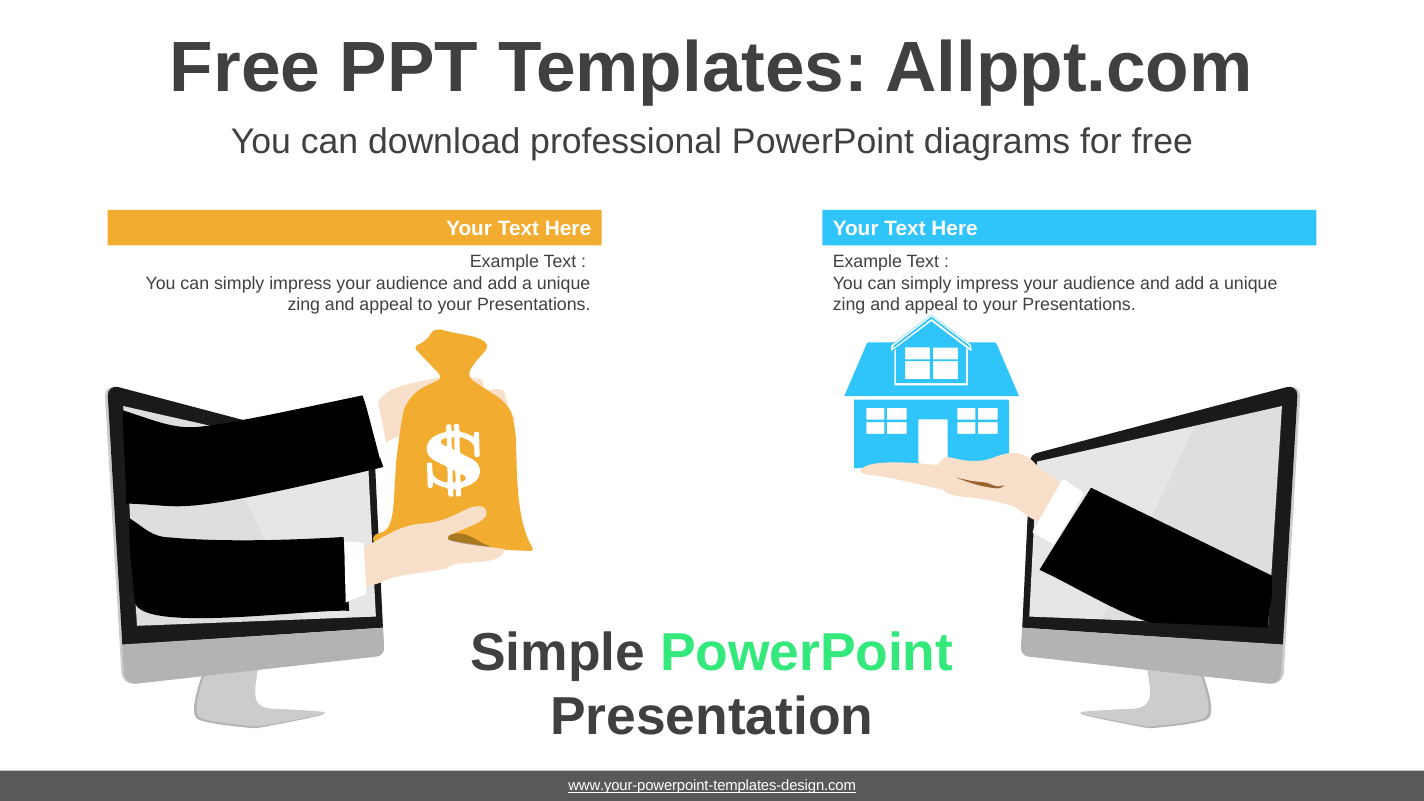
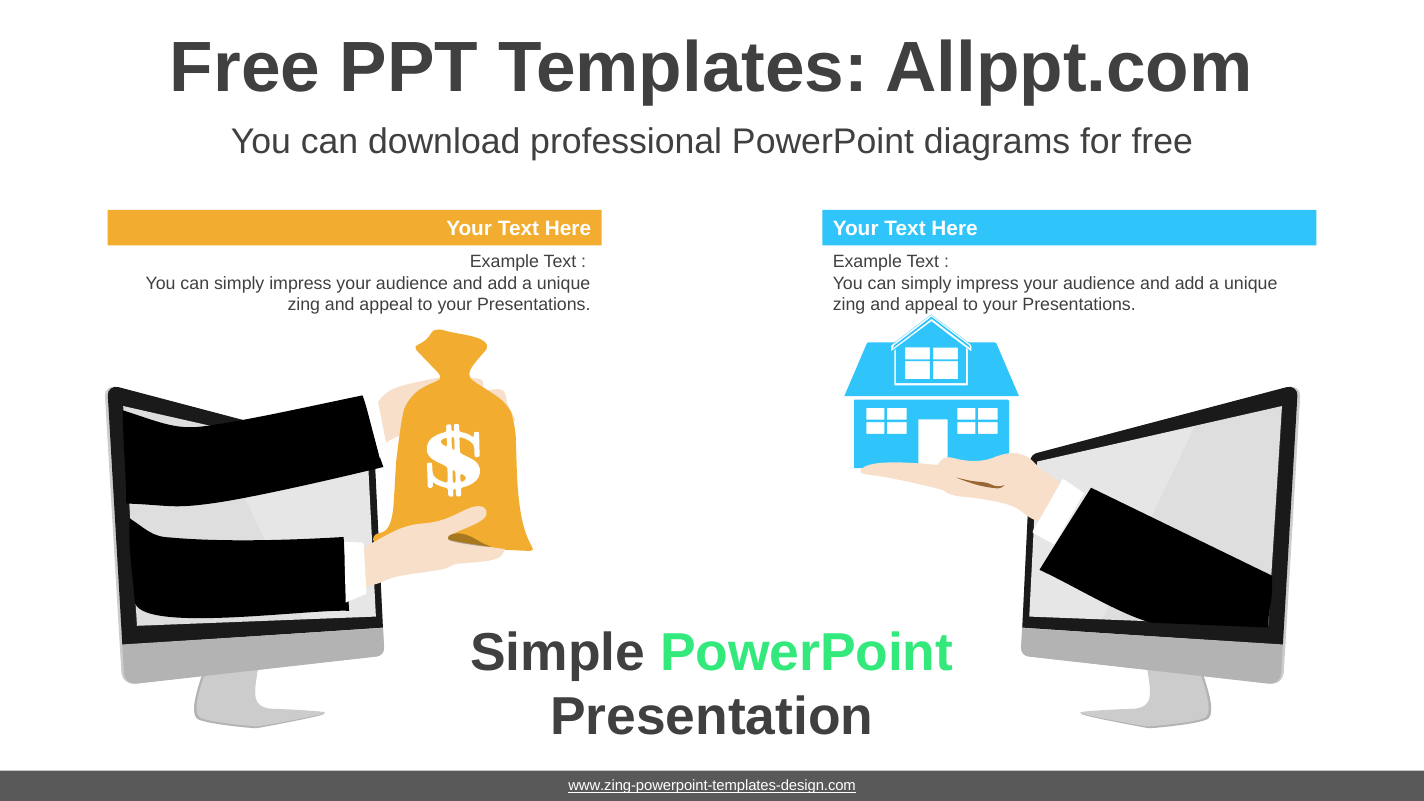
www.your-powerpoint-templates-design.com: www.your-powerpoint-templates-design.com -> www.zing-powerpoint-templates-design.com
